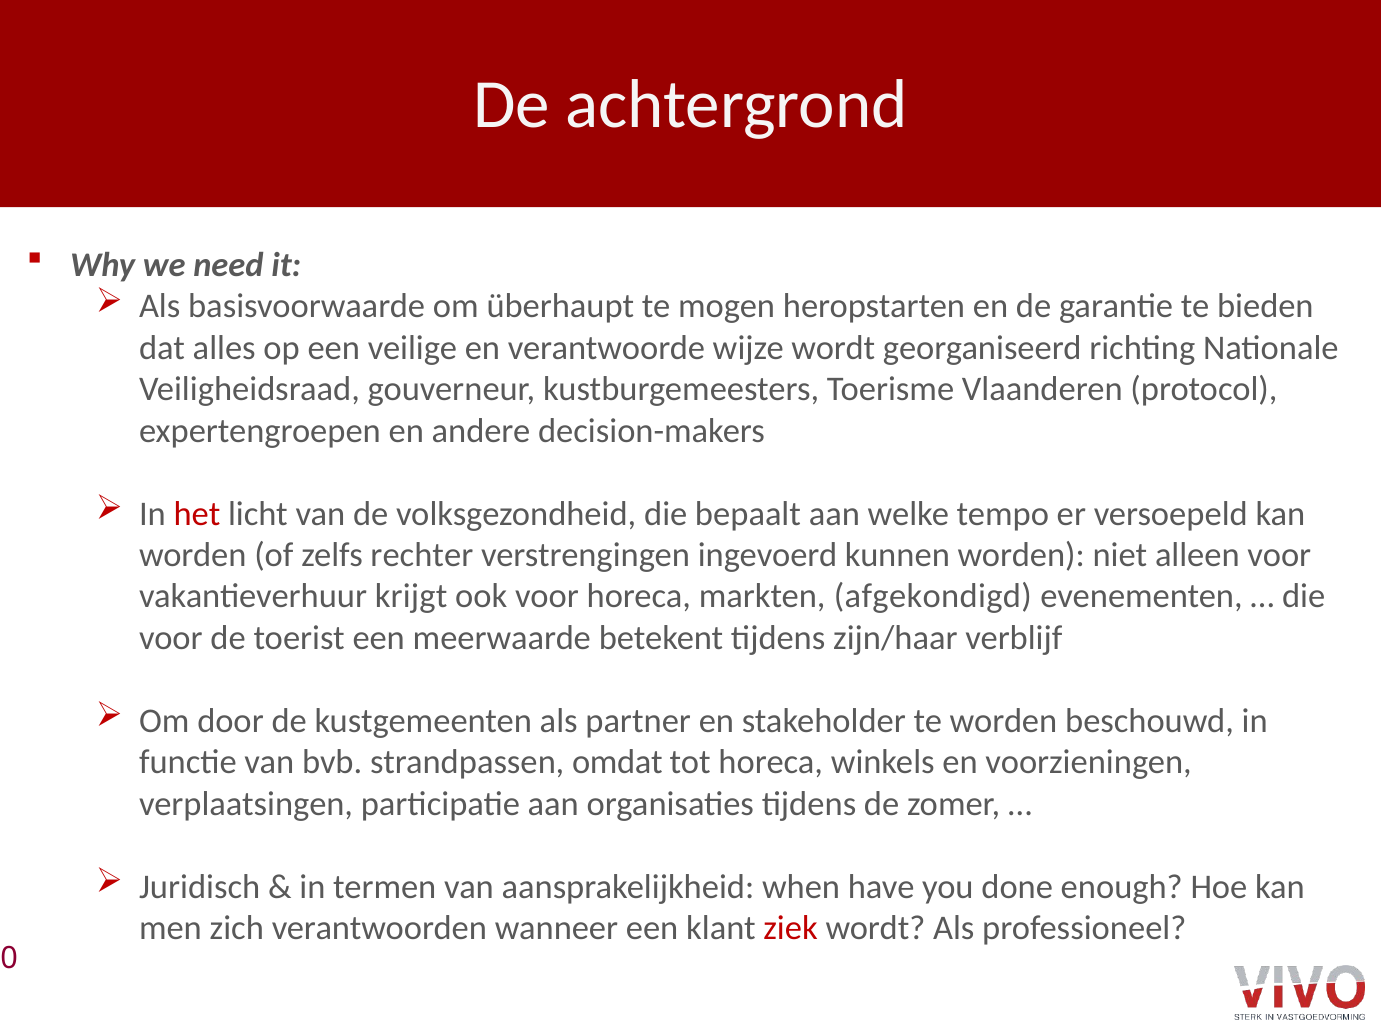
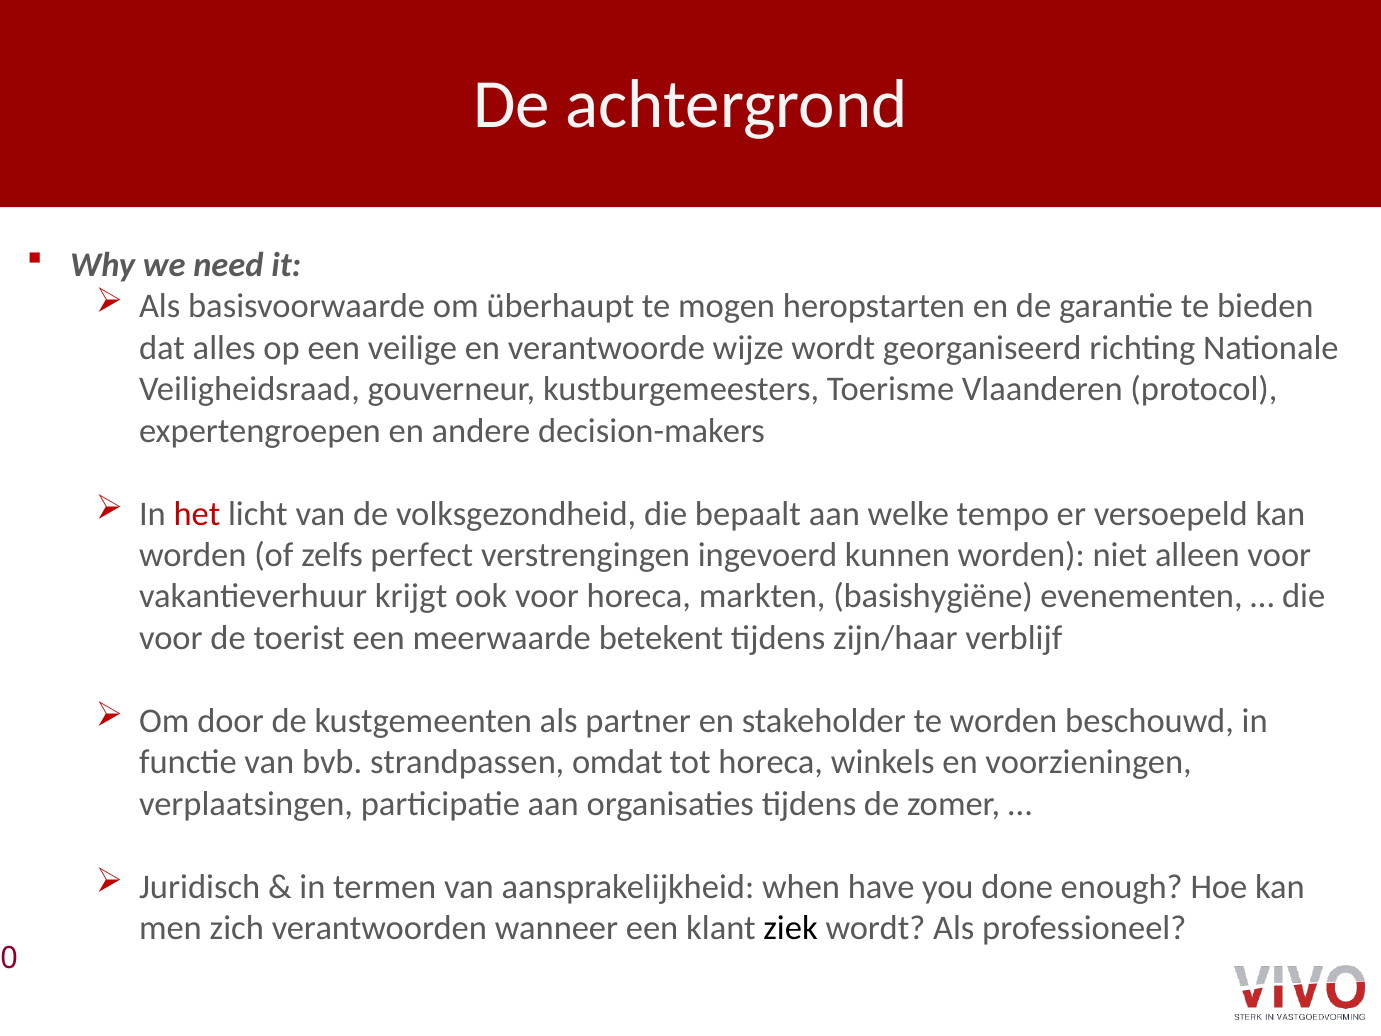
rechter: rechter -> perfect
afgekondigd: afgekondigd -> basishygiëne
ziek colour: red -> black
